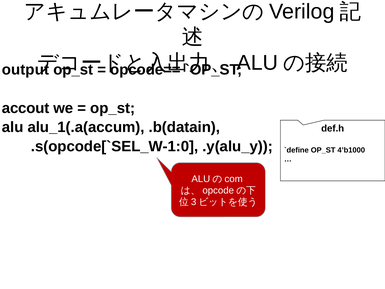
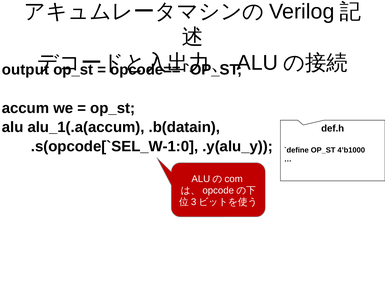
accout: accout -> accum
